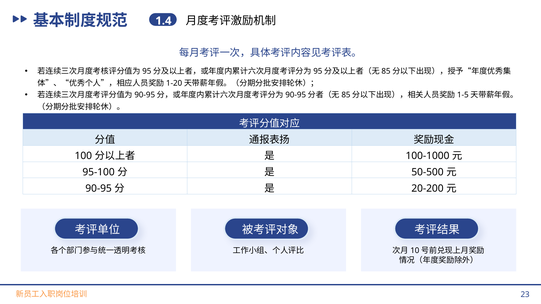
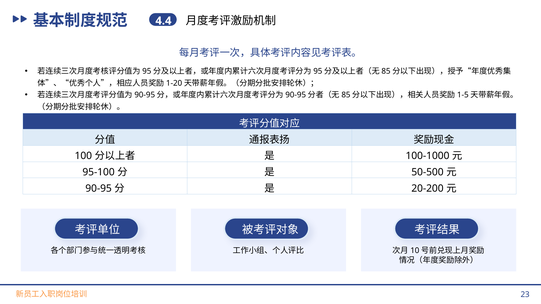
1.4: 1.4 -> 4.4
